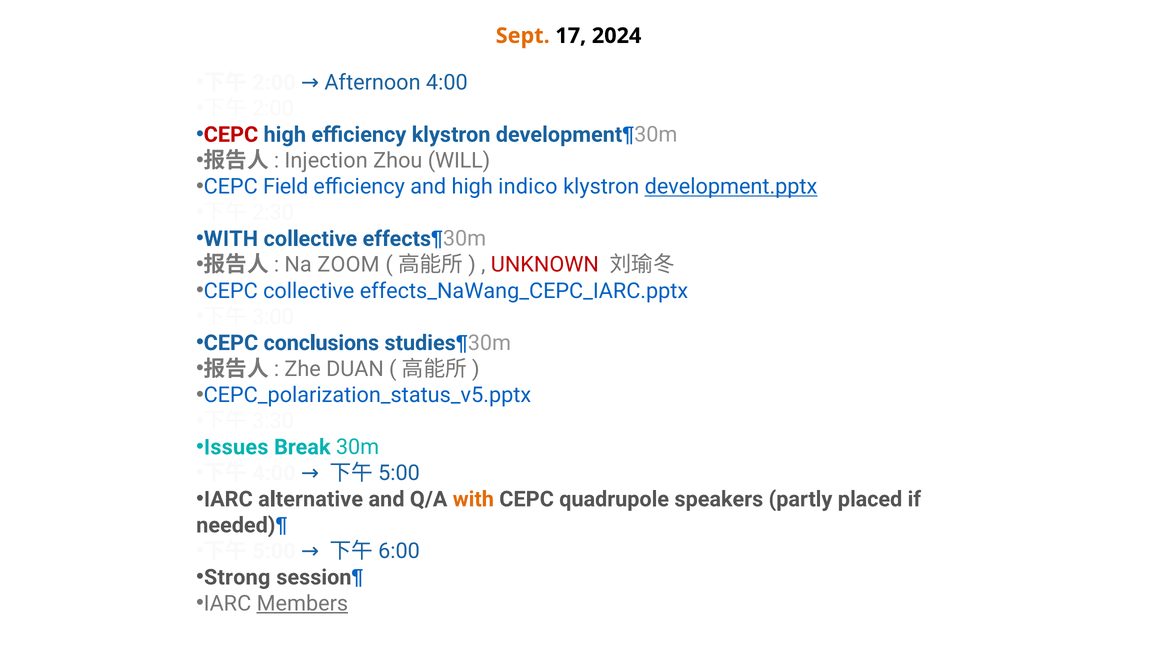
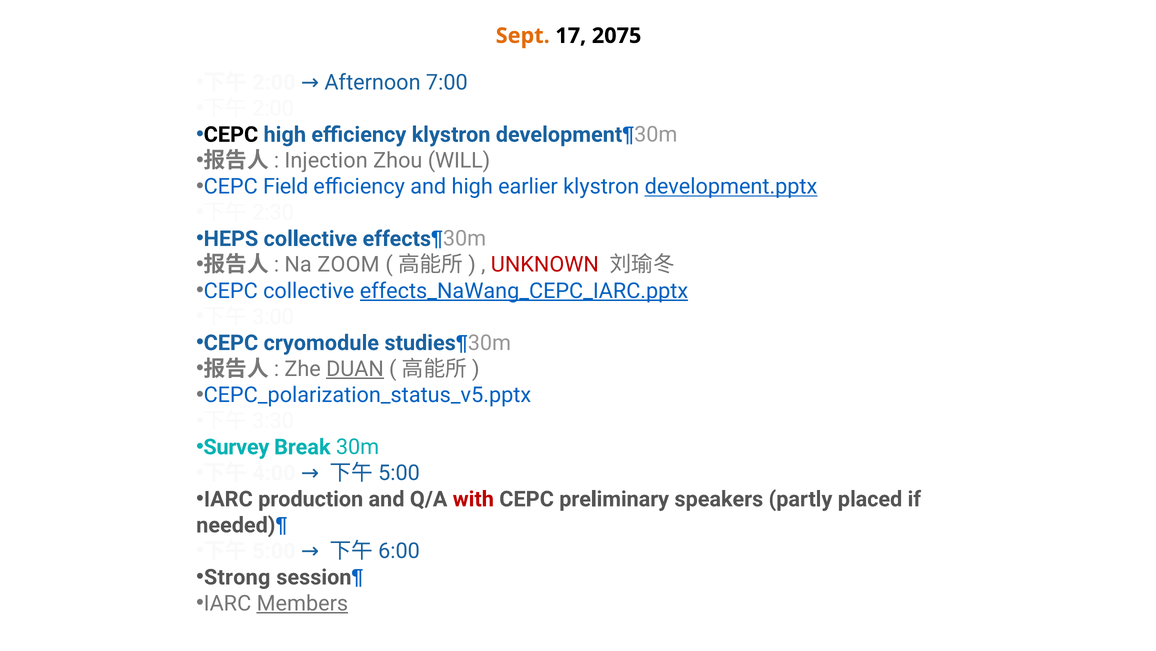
2024: 2024 -> 2075
4:00: 4:00 -> 7:00
CEPC at (231, 134) colour: red -> black
indico: indico -> earlier
WITH at (231, 239): WITH -> HEPS
effects_NaWang_CEPC_IARC.pptx underline: none -> present
conclusions: conclusions -> cryomodule
DUAN underline: none -> present
Issues: Issues -> Survey
alternative: alternative -> production
with at (473, 499) colour: orange -> red
quadrupole: quadrupole -> preliminary
